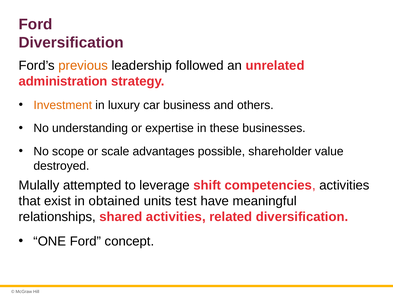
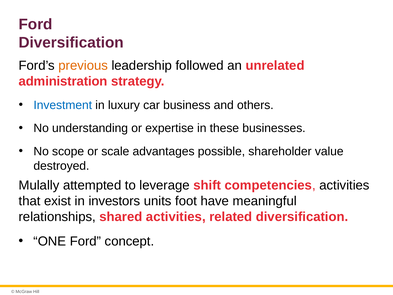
Investment colour: orange -> blue
obtained: obtained -> investors
test: test -> foot
